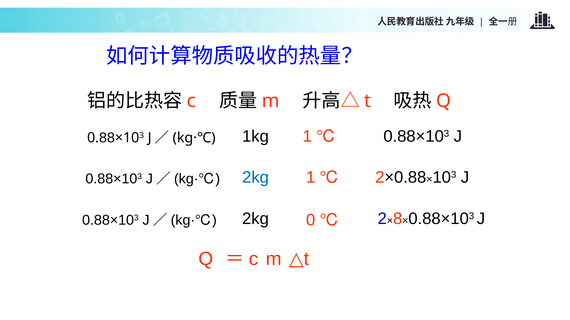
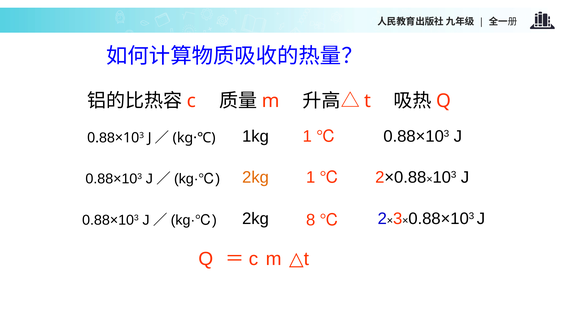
2kg at (255, 178) colour: blue -> orange
2kg 0: 0 -> 8
8: 8 -> 3
